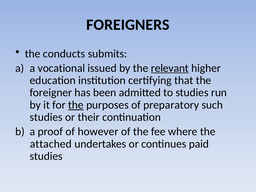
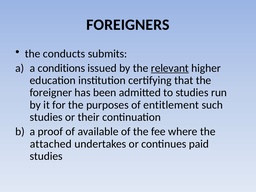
vocational: vocational -> conditions
the at (76, 105) underline: present -> none
preparatory: preparatory -> entitlement
however: however -> available
